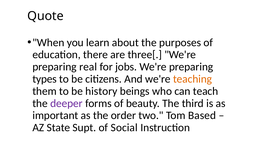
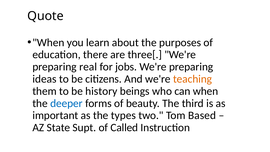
types: types -> ideas
can teach: teach -> when
deeper colour: purple -> blue
order: order -> types
Social: Social -> Called
